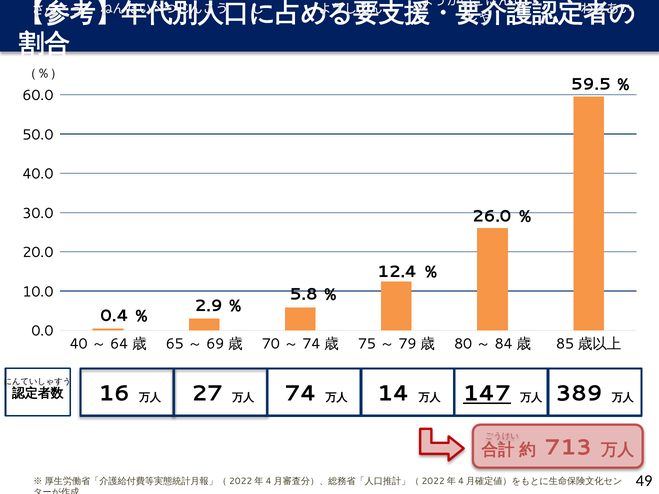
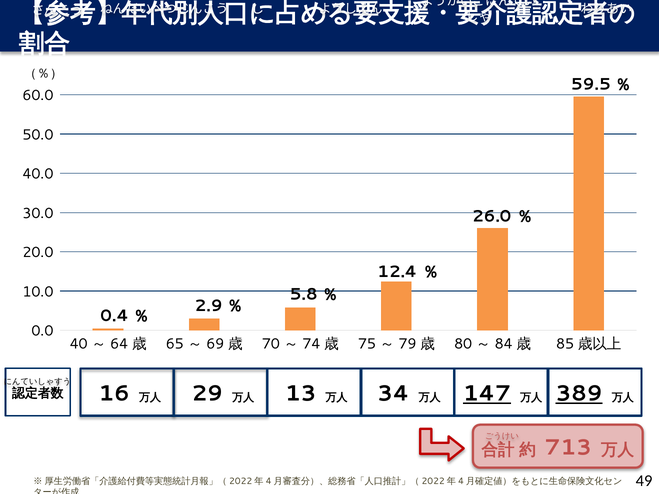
27: 27 -> 29
74 at (301, 394): 74 -> 13
14: 14 -> 34
389 underline: none -> present
